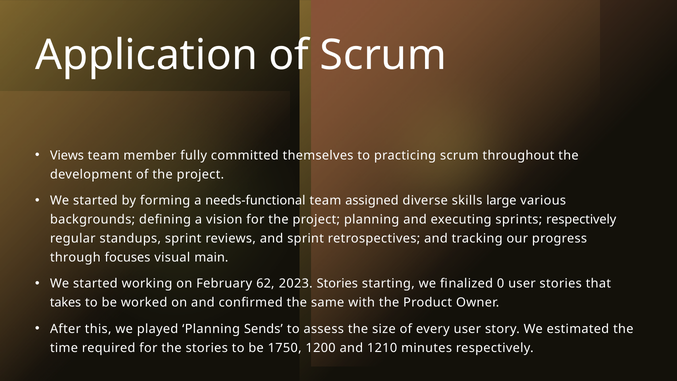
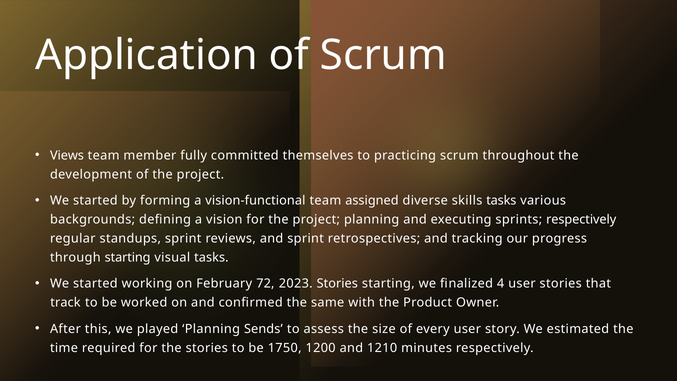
needs-functional: needs-functional -> vision-functional
skills large: large -> tasks
through focuses: focuses -> starting
visual main: main -> tasks
62: 62 -> 72
0: 0 -> 4
takes: takes -> track
